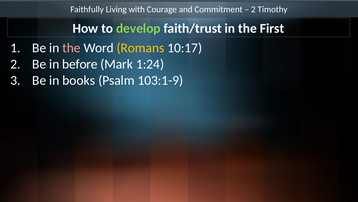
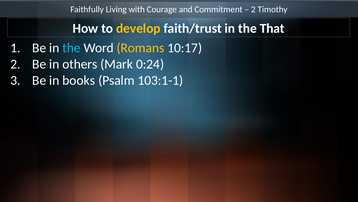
develop colour: light green -> yellow
First: First -> That
the at (71, 48) colour: pink -> light blue
before: before -> others
1:24: 1:24 -> 0:24
103:1-9: 103:1-9 -> 103:1-1
